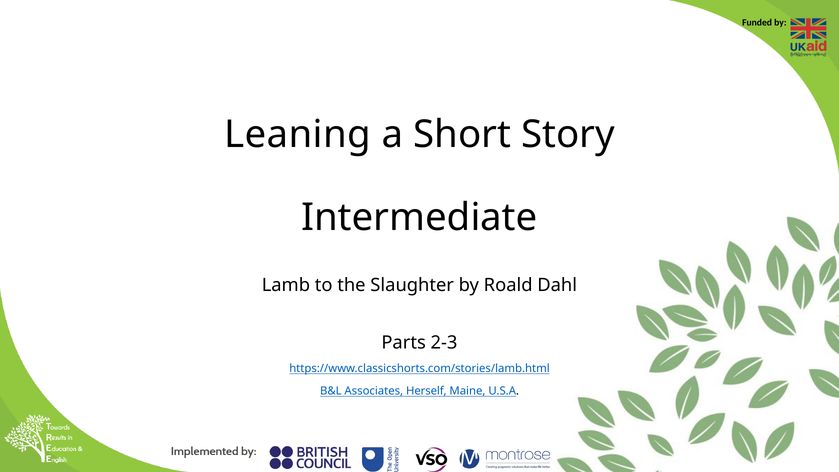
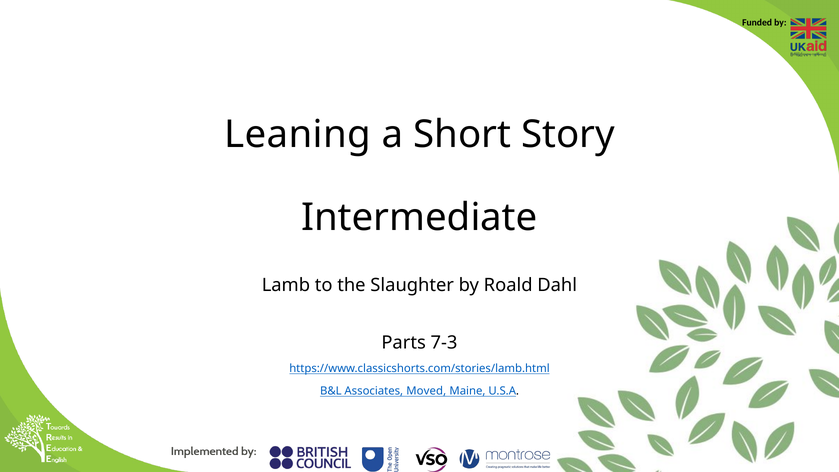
2-3: 2-3 -> 7-3
Herself: Herself -> Moved
